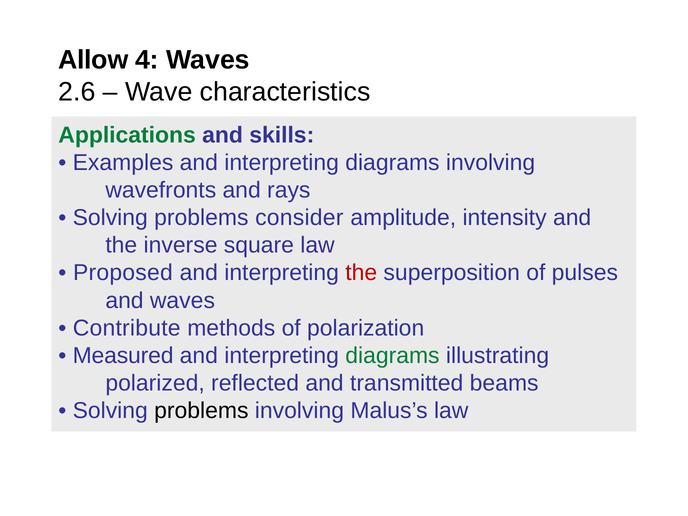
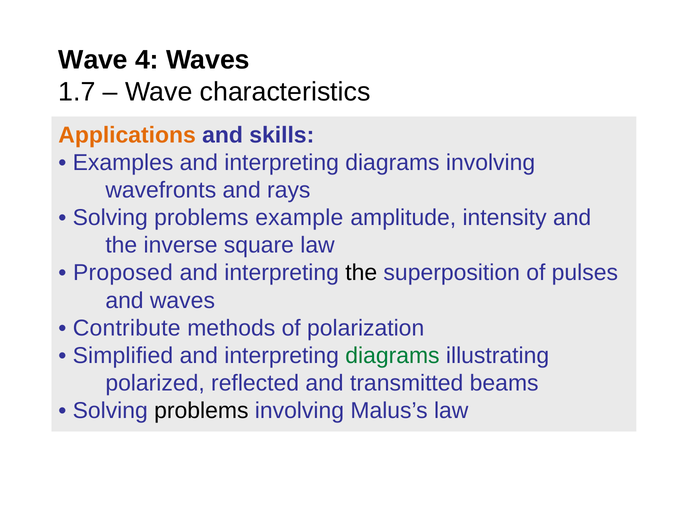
Allow at (93, 60): Allow -> Wave
2.6: 2.6 -> 1.7
Applications colour: green -> orange
consider: consider -> example
the at (361, 273) colour: red -> black
Measured: Measured -> Simplified
